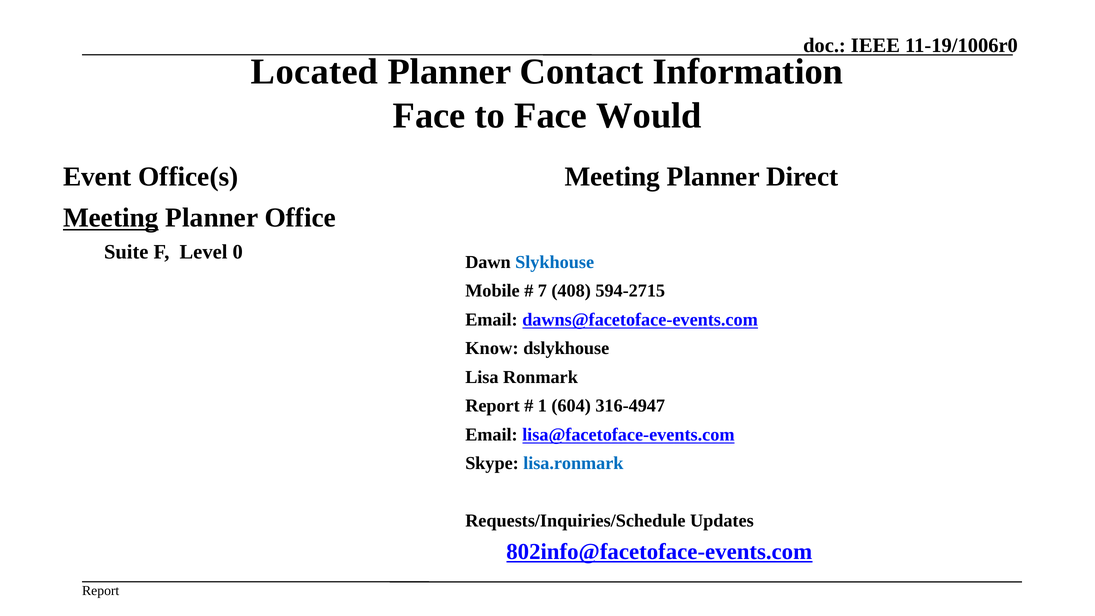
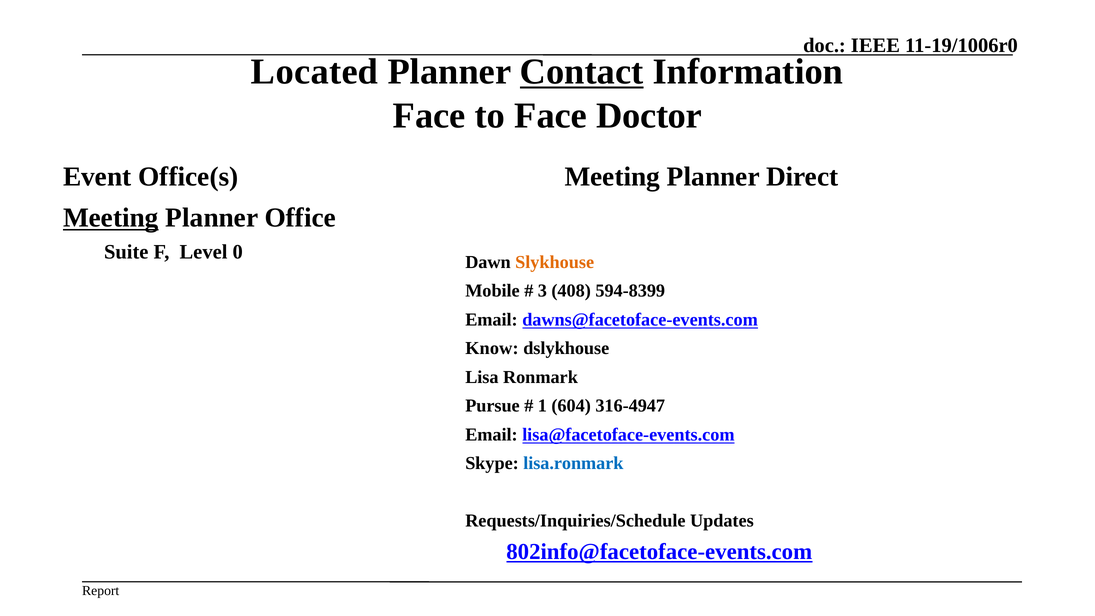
Contact underline: none -> present
Would: Would -> Doctor
Slykhouse colour: blue -> orange
7: 7 -> 3
594-2715: 594-2715 -> 594-8399
Report at (492, 406): Report -> Pursue
